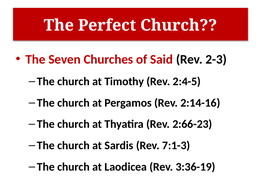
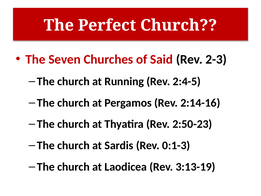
Timothy: Timothy -> Running
2:66-23: 2:66-23 -> 2:50-23
7:1-3: 7:1-3 -> 0:1-3
3:36-19: 3:36-19 -> 3:13-19
